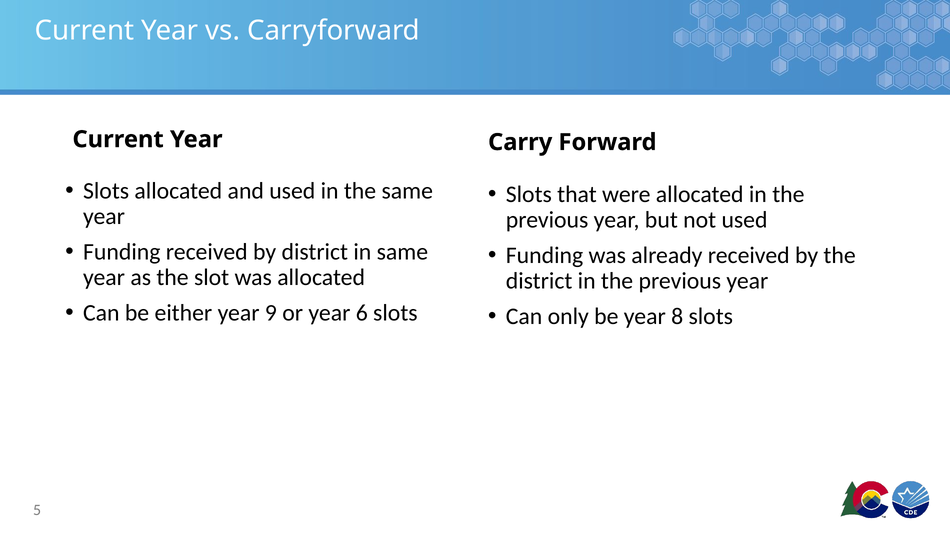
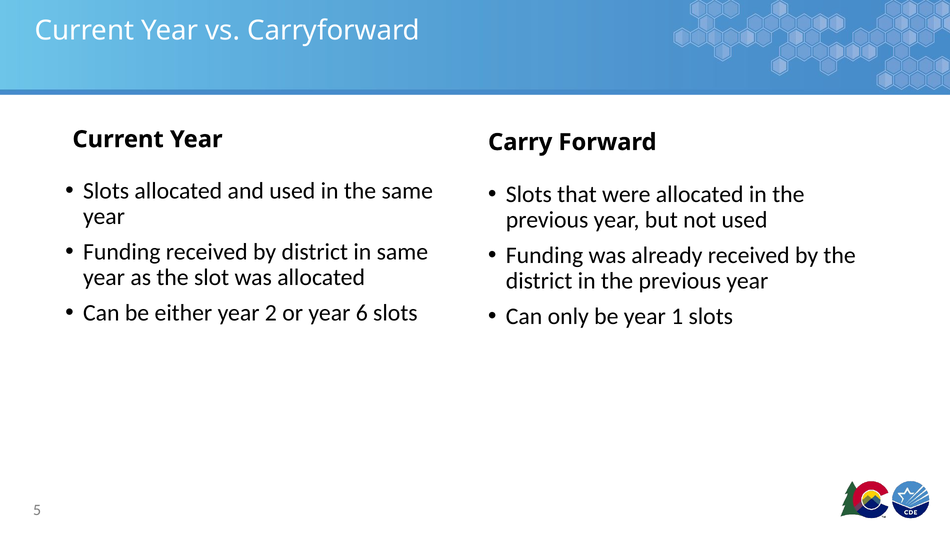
9: 9 -> 2
8: 8 -> 1
